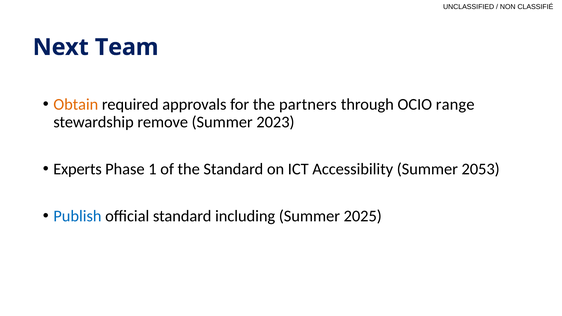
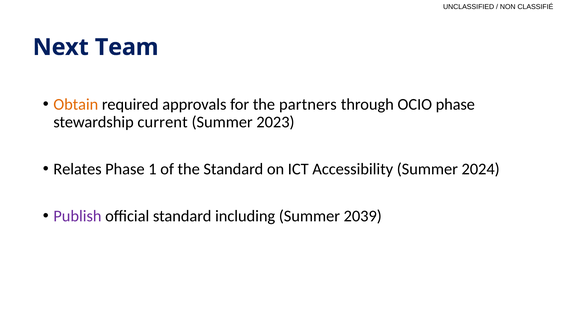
OCIO range: range -> phase
remove: remove -> current
Experts: Experts -> Relates
2053: 2053 -> 2024
Publish colour: blue -> purple
2025: 2025 -> 2039
